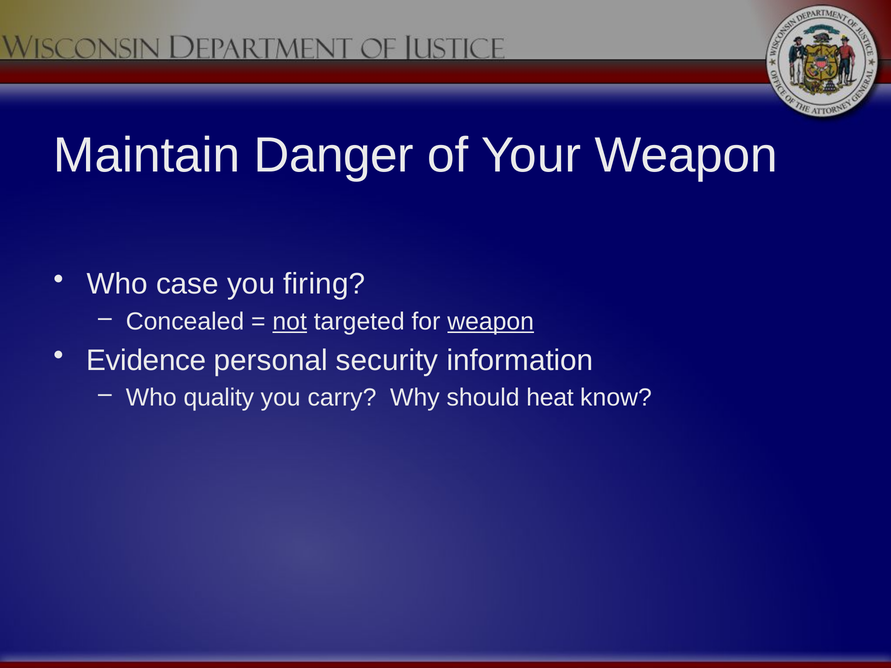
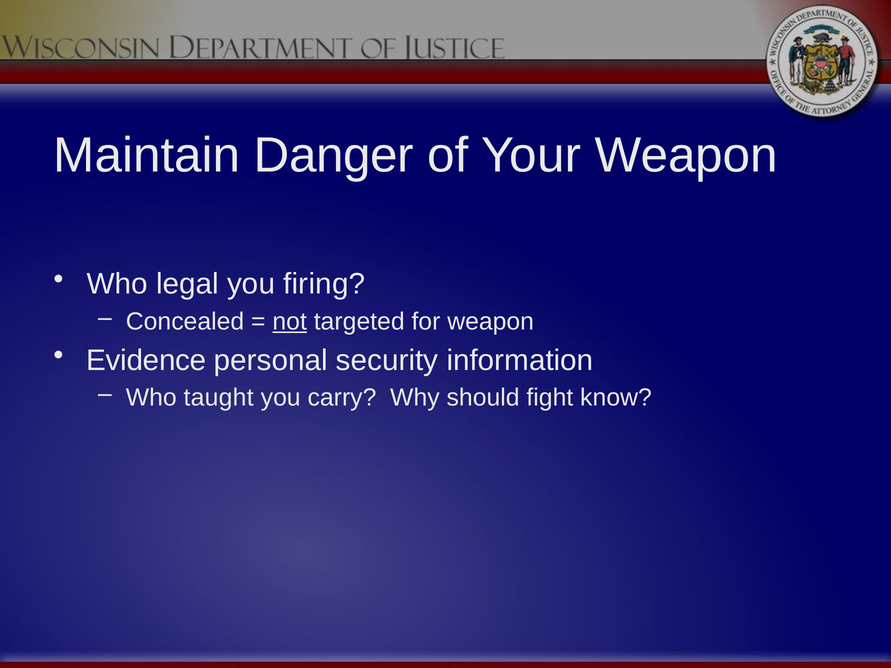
case: case -> legal
weapon at (491, 321) underline: present -> none
quality: quality -> taught
heat: heat -> fight
